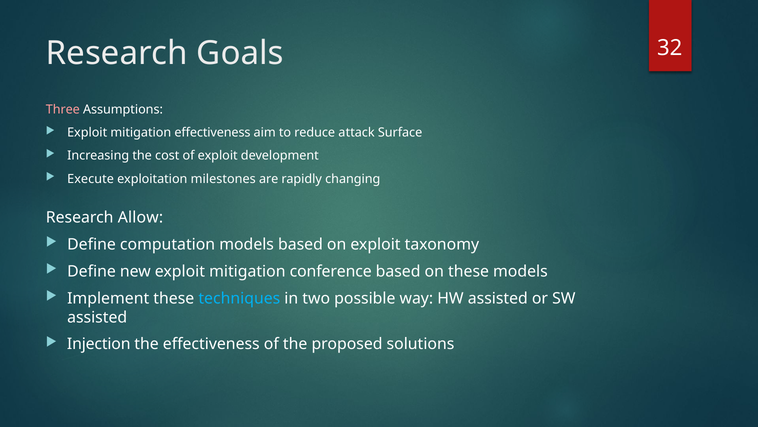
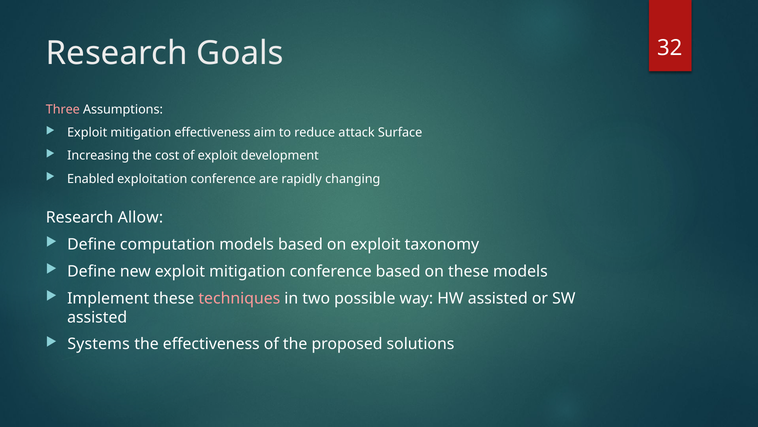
Execute: Execute -> Enabled
exploitation milestones: milestones -> conference
techniques colour: light blue -> pink
Injection: Injection -> Systems
